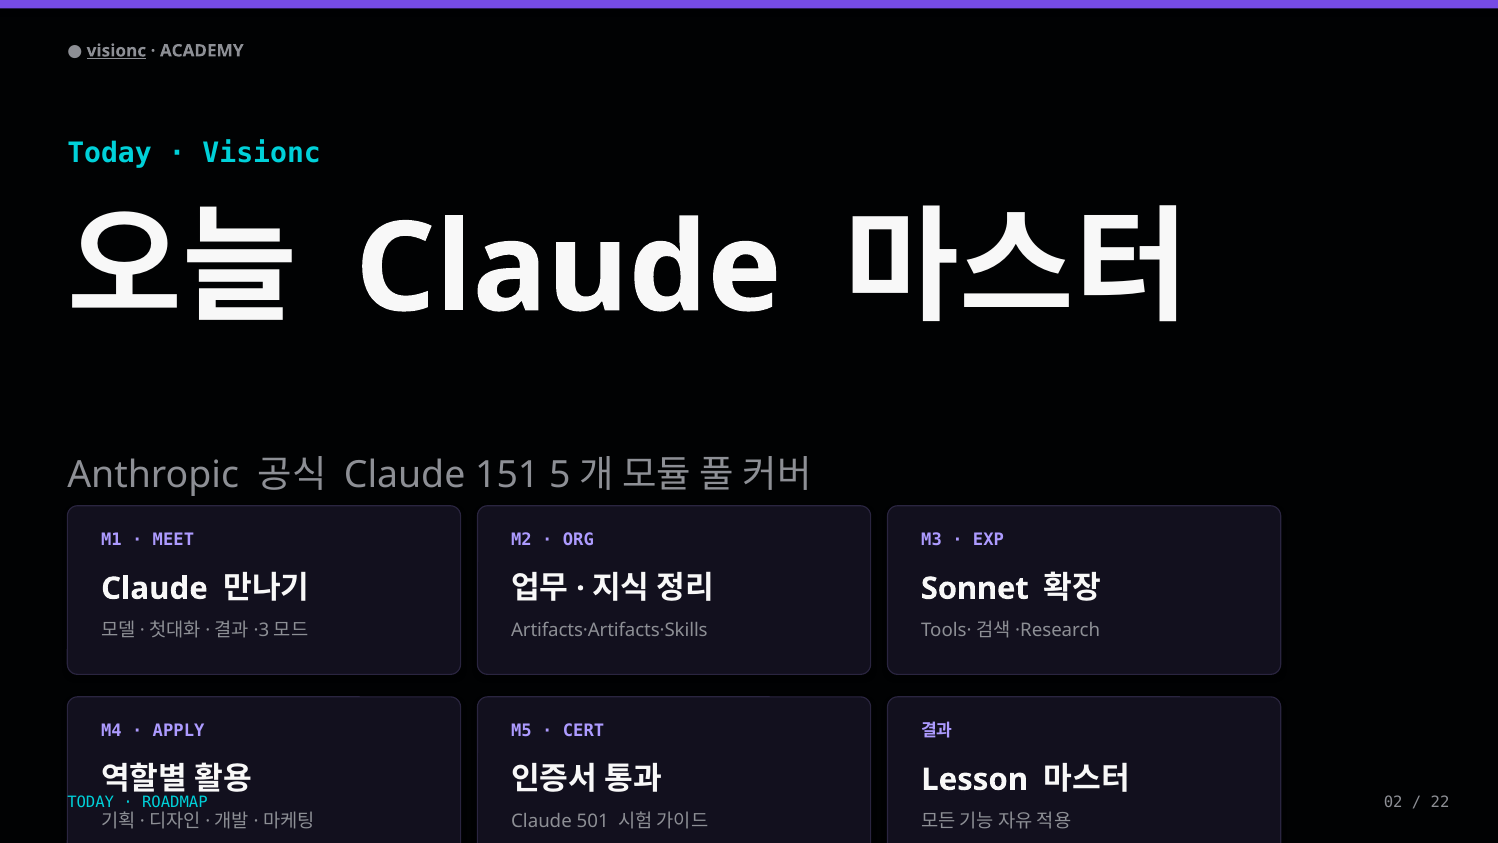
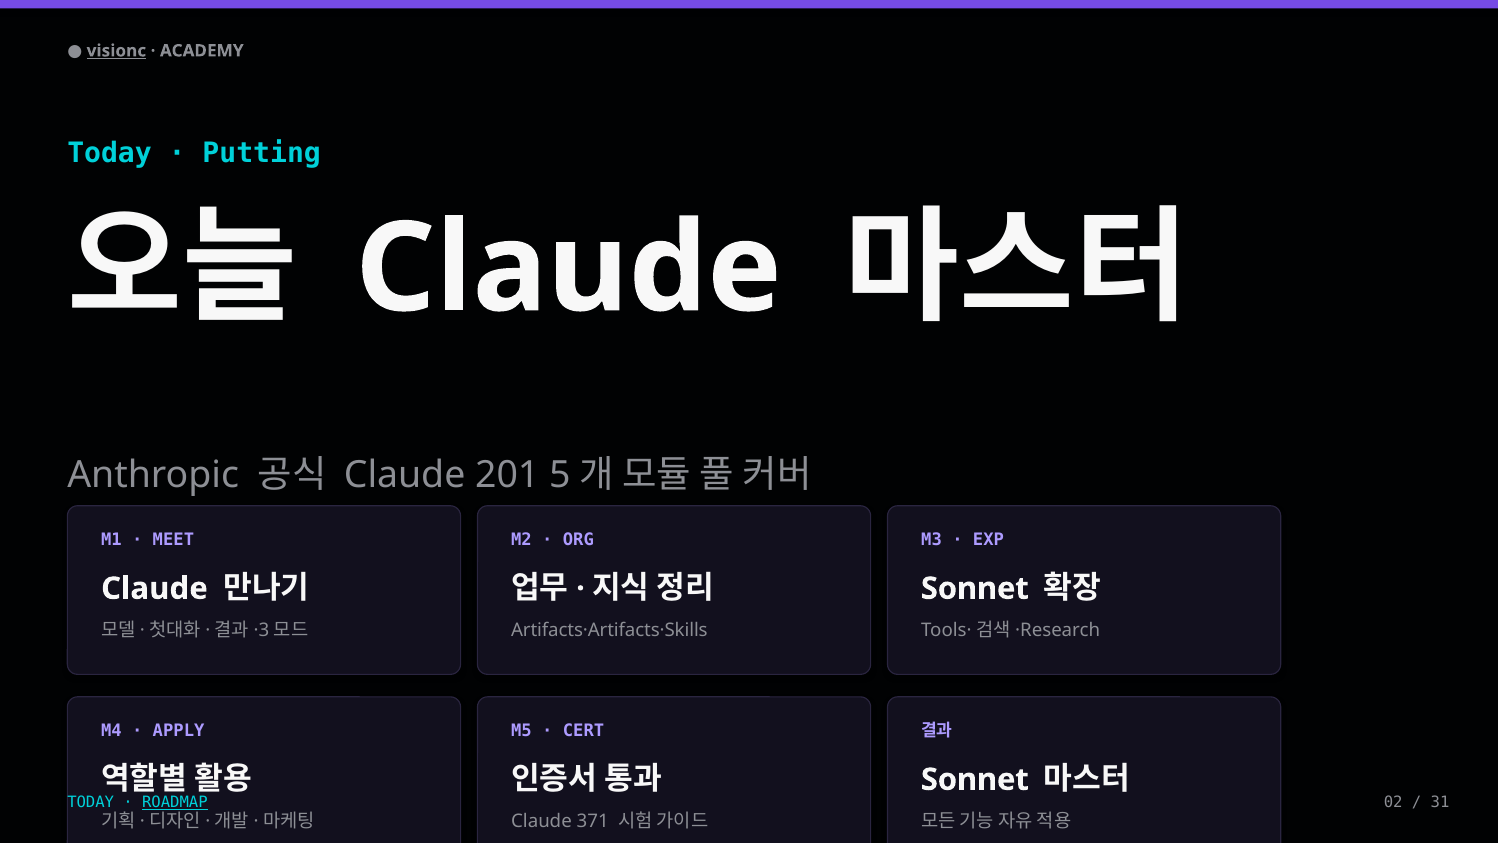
Visionc at (262, 154): Visionc -> Putting
151: 151 -> 201
Lesson at (975, 779): Lesson -> Sonnet
ROADMAP underline: none -> present
22: 22 -> 31
501: 501 -> 371
